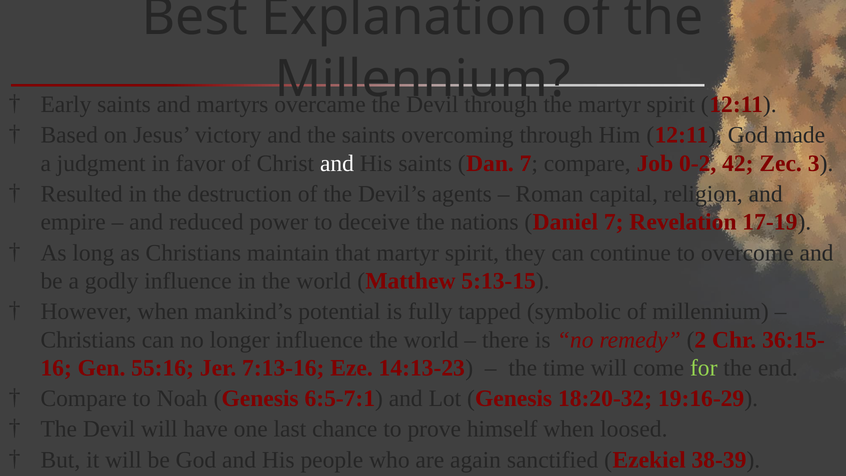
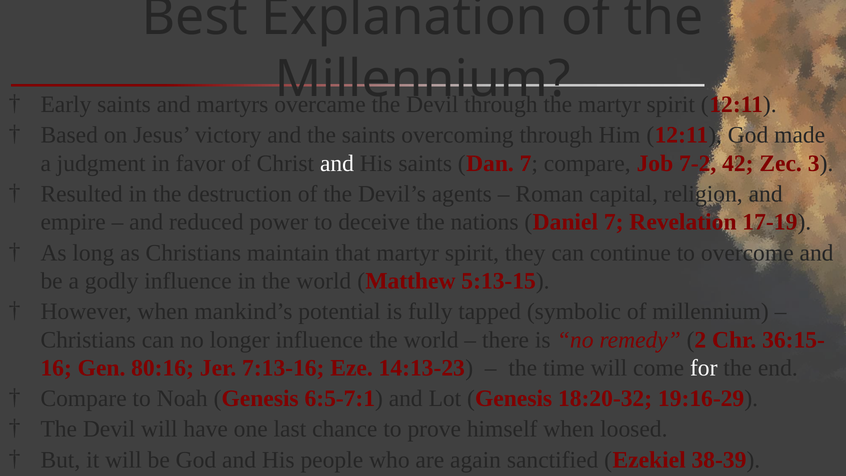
0-2: 0-2 -> 7-2
55:16: 55:16 -> 80:16
for colour: light green -> white
